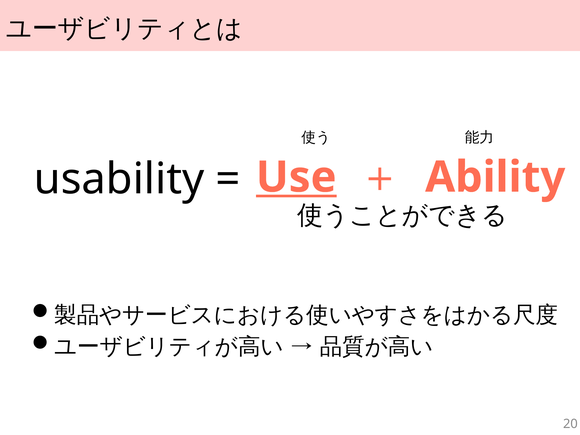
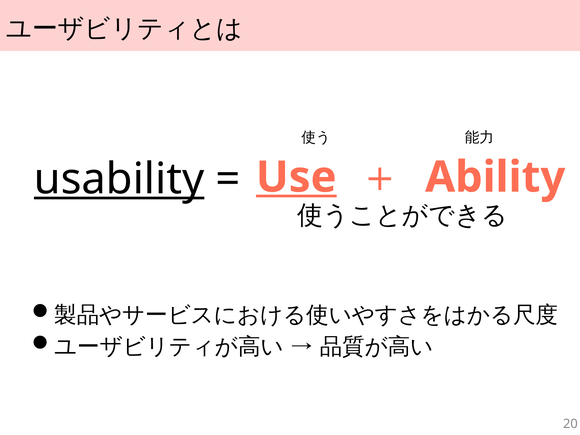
usability underline: none -> present
